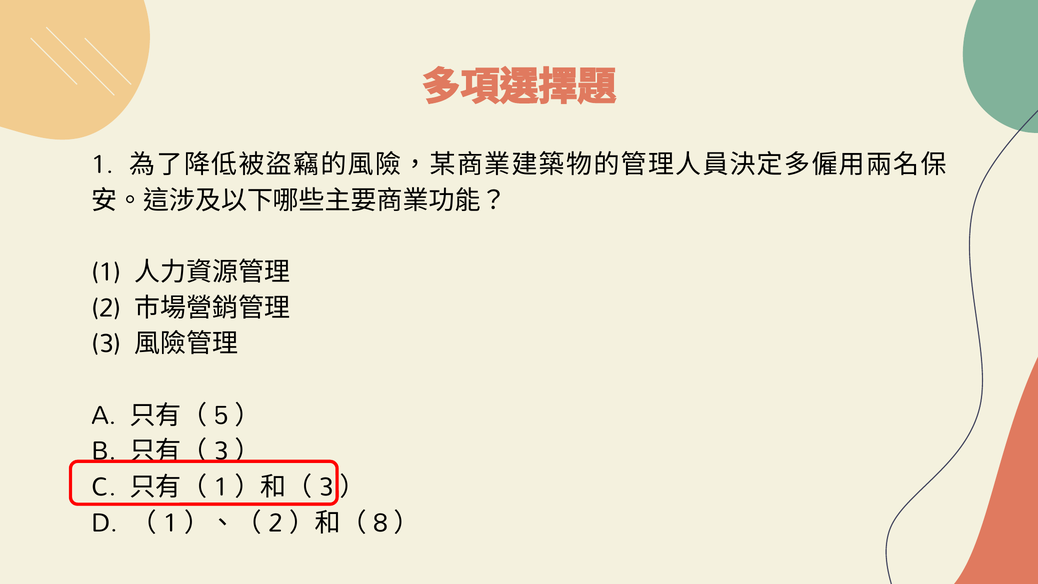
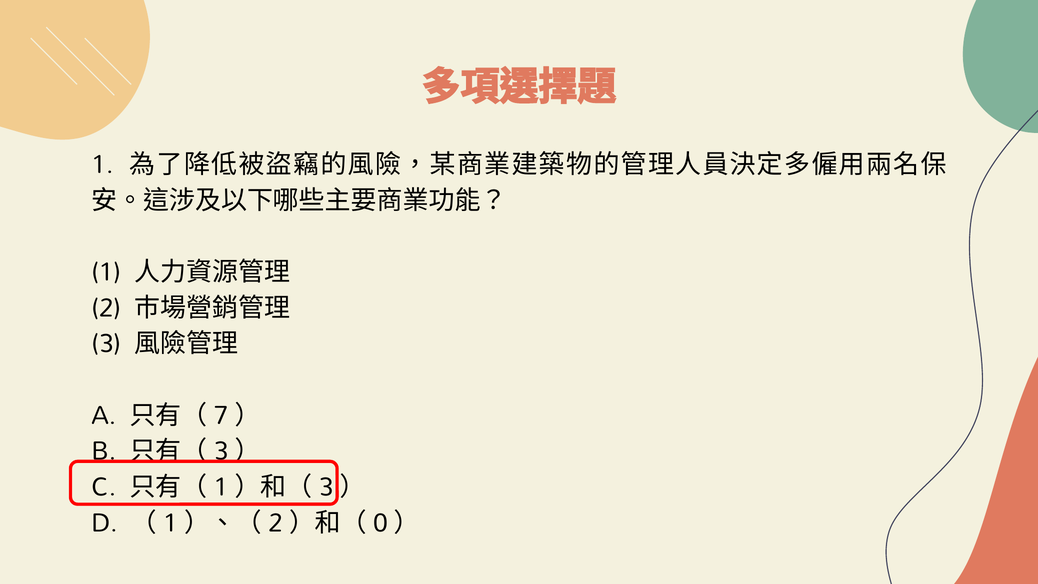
5: 5 -> 7
8: 8 -> 0
